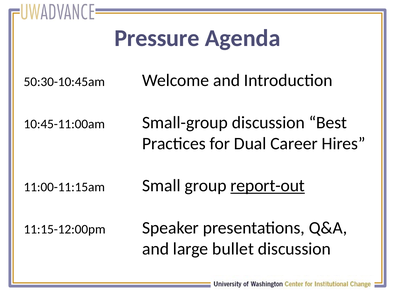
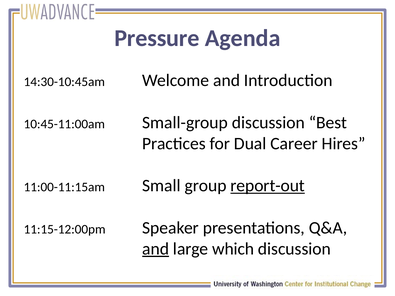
50:30-10:45am: 50:30-10:45am -> 14:30-10:45am
and at (156, 249) underline: none -> present
bullet: bullet -> which
